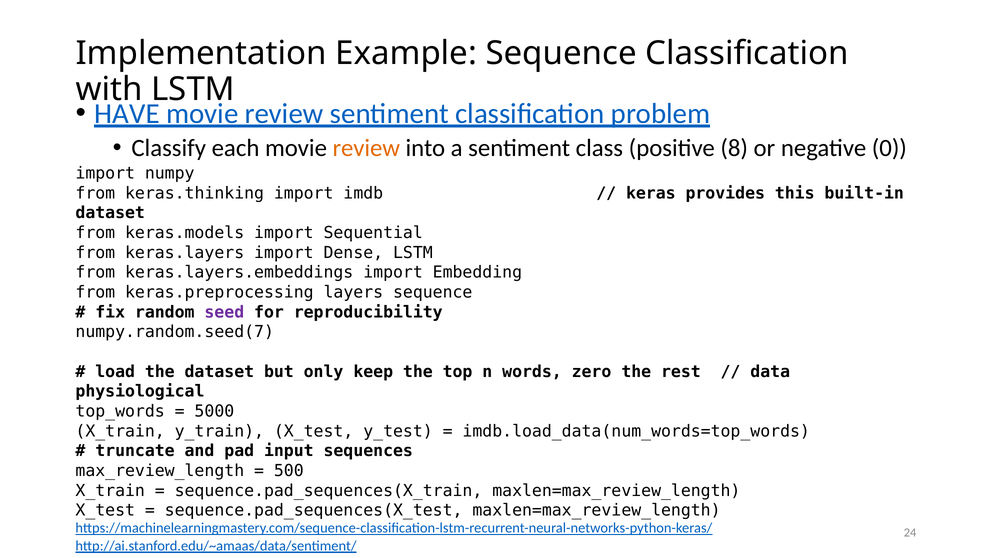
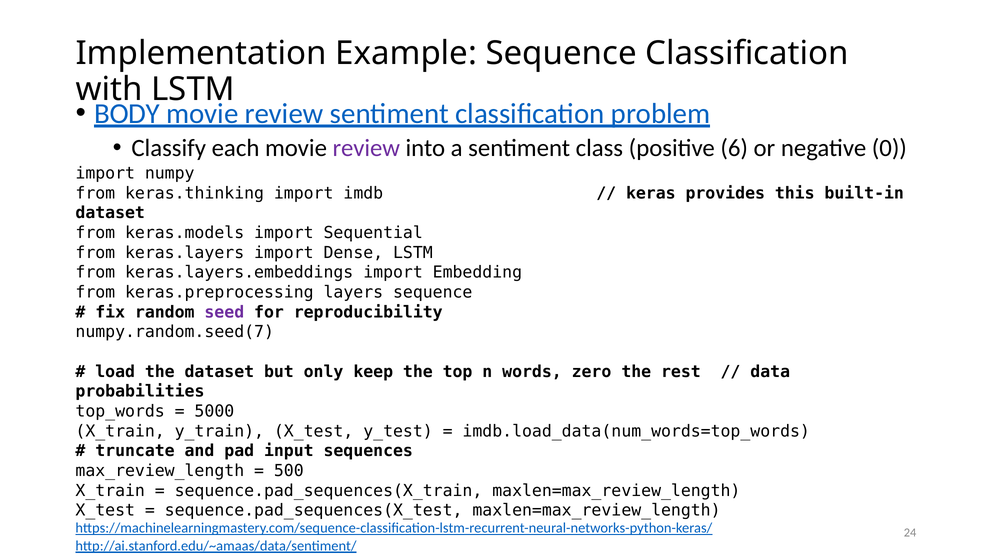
HAVE: HAVE -> BODY
review at (366, 148) colour: orange -> purple
8: 8 -> 6
physiological: physiological -> probabilities
